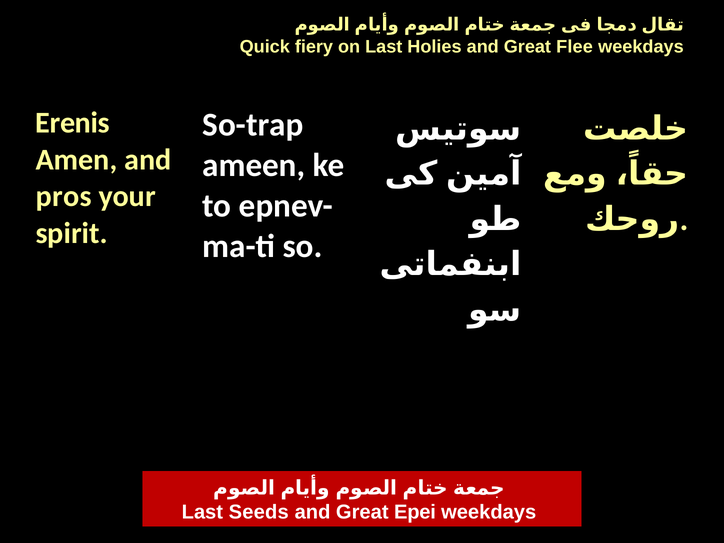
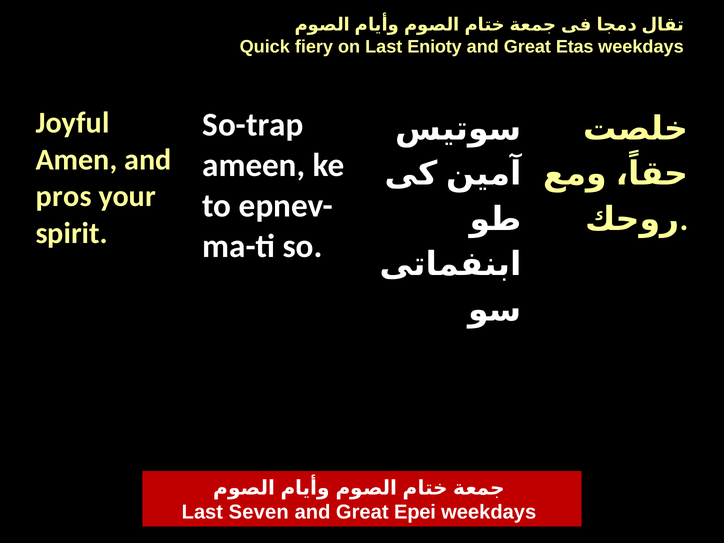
Holies: Holies -> Enioty
Flee: Flee -> Etas
Erenis: Erenis -> Joyful
Seeds: Seeds -> Seven
